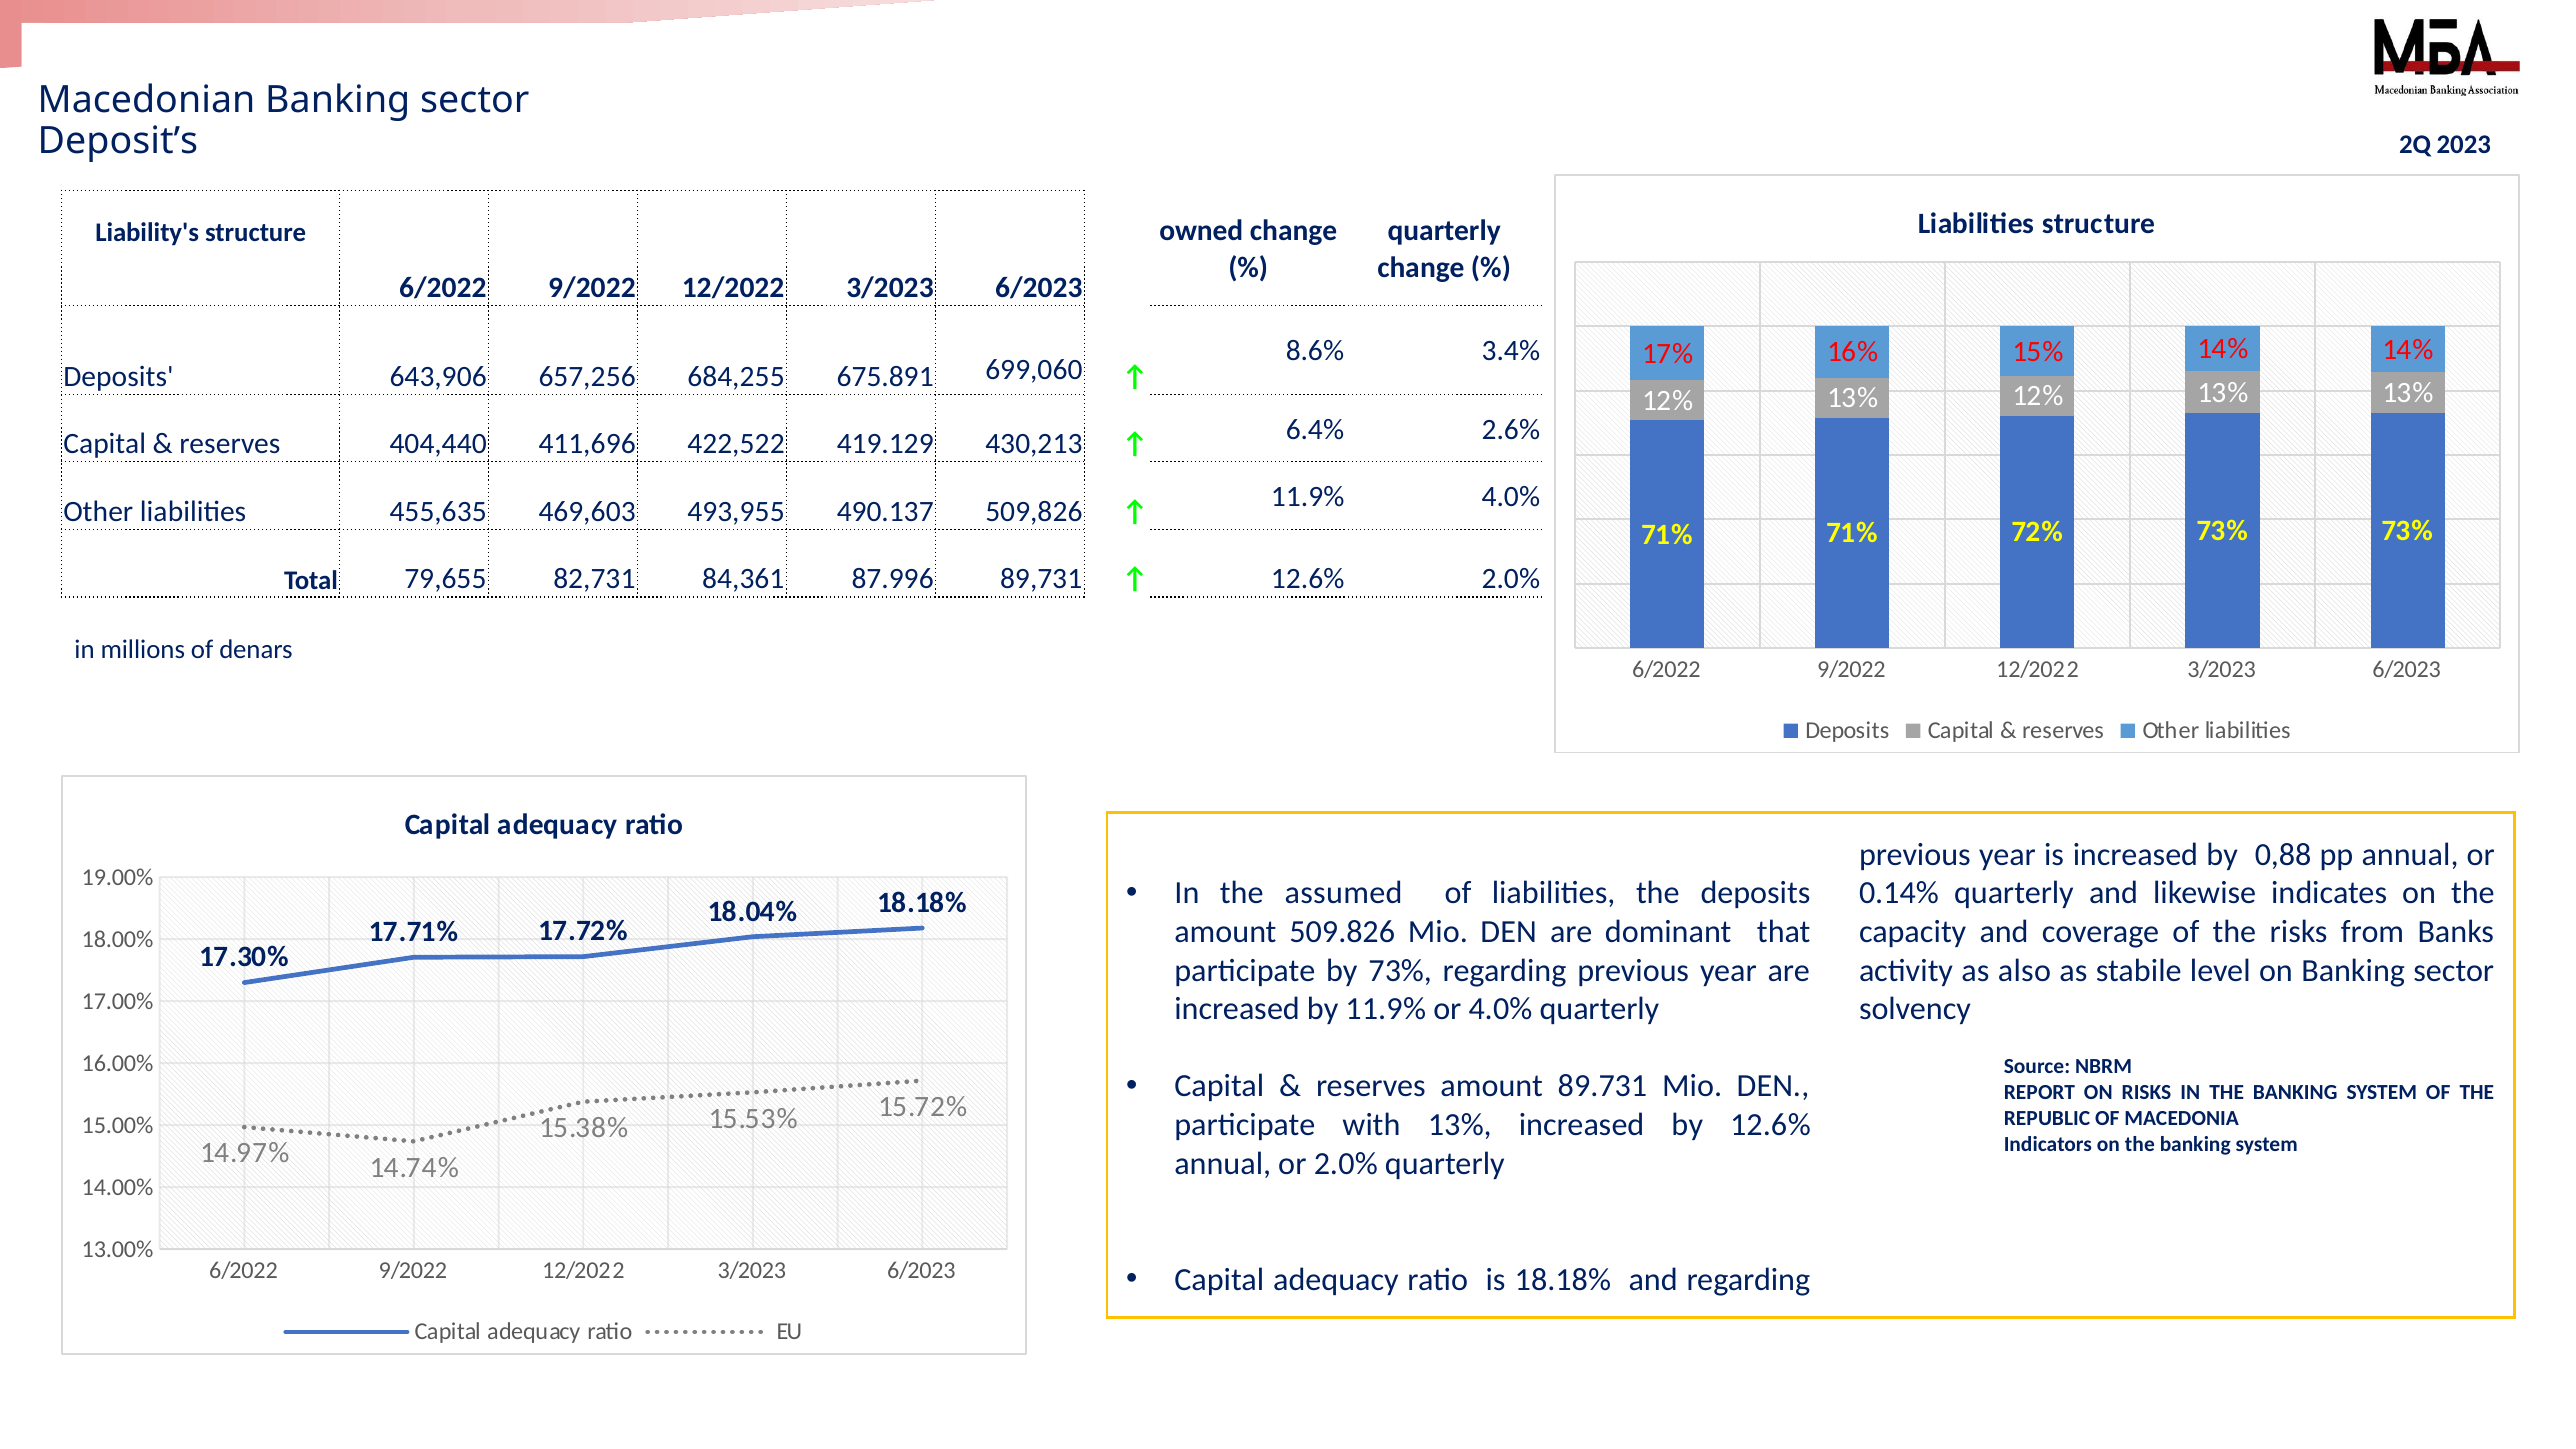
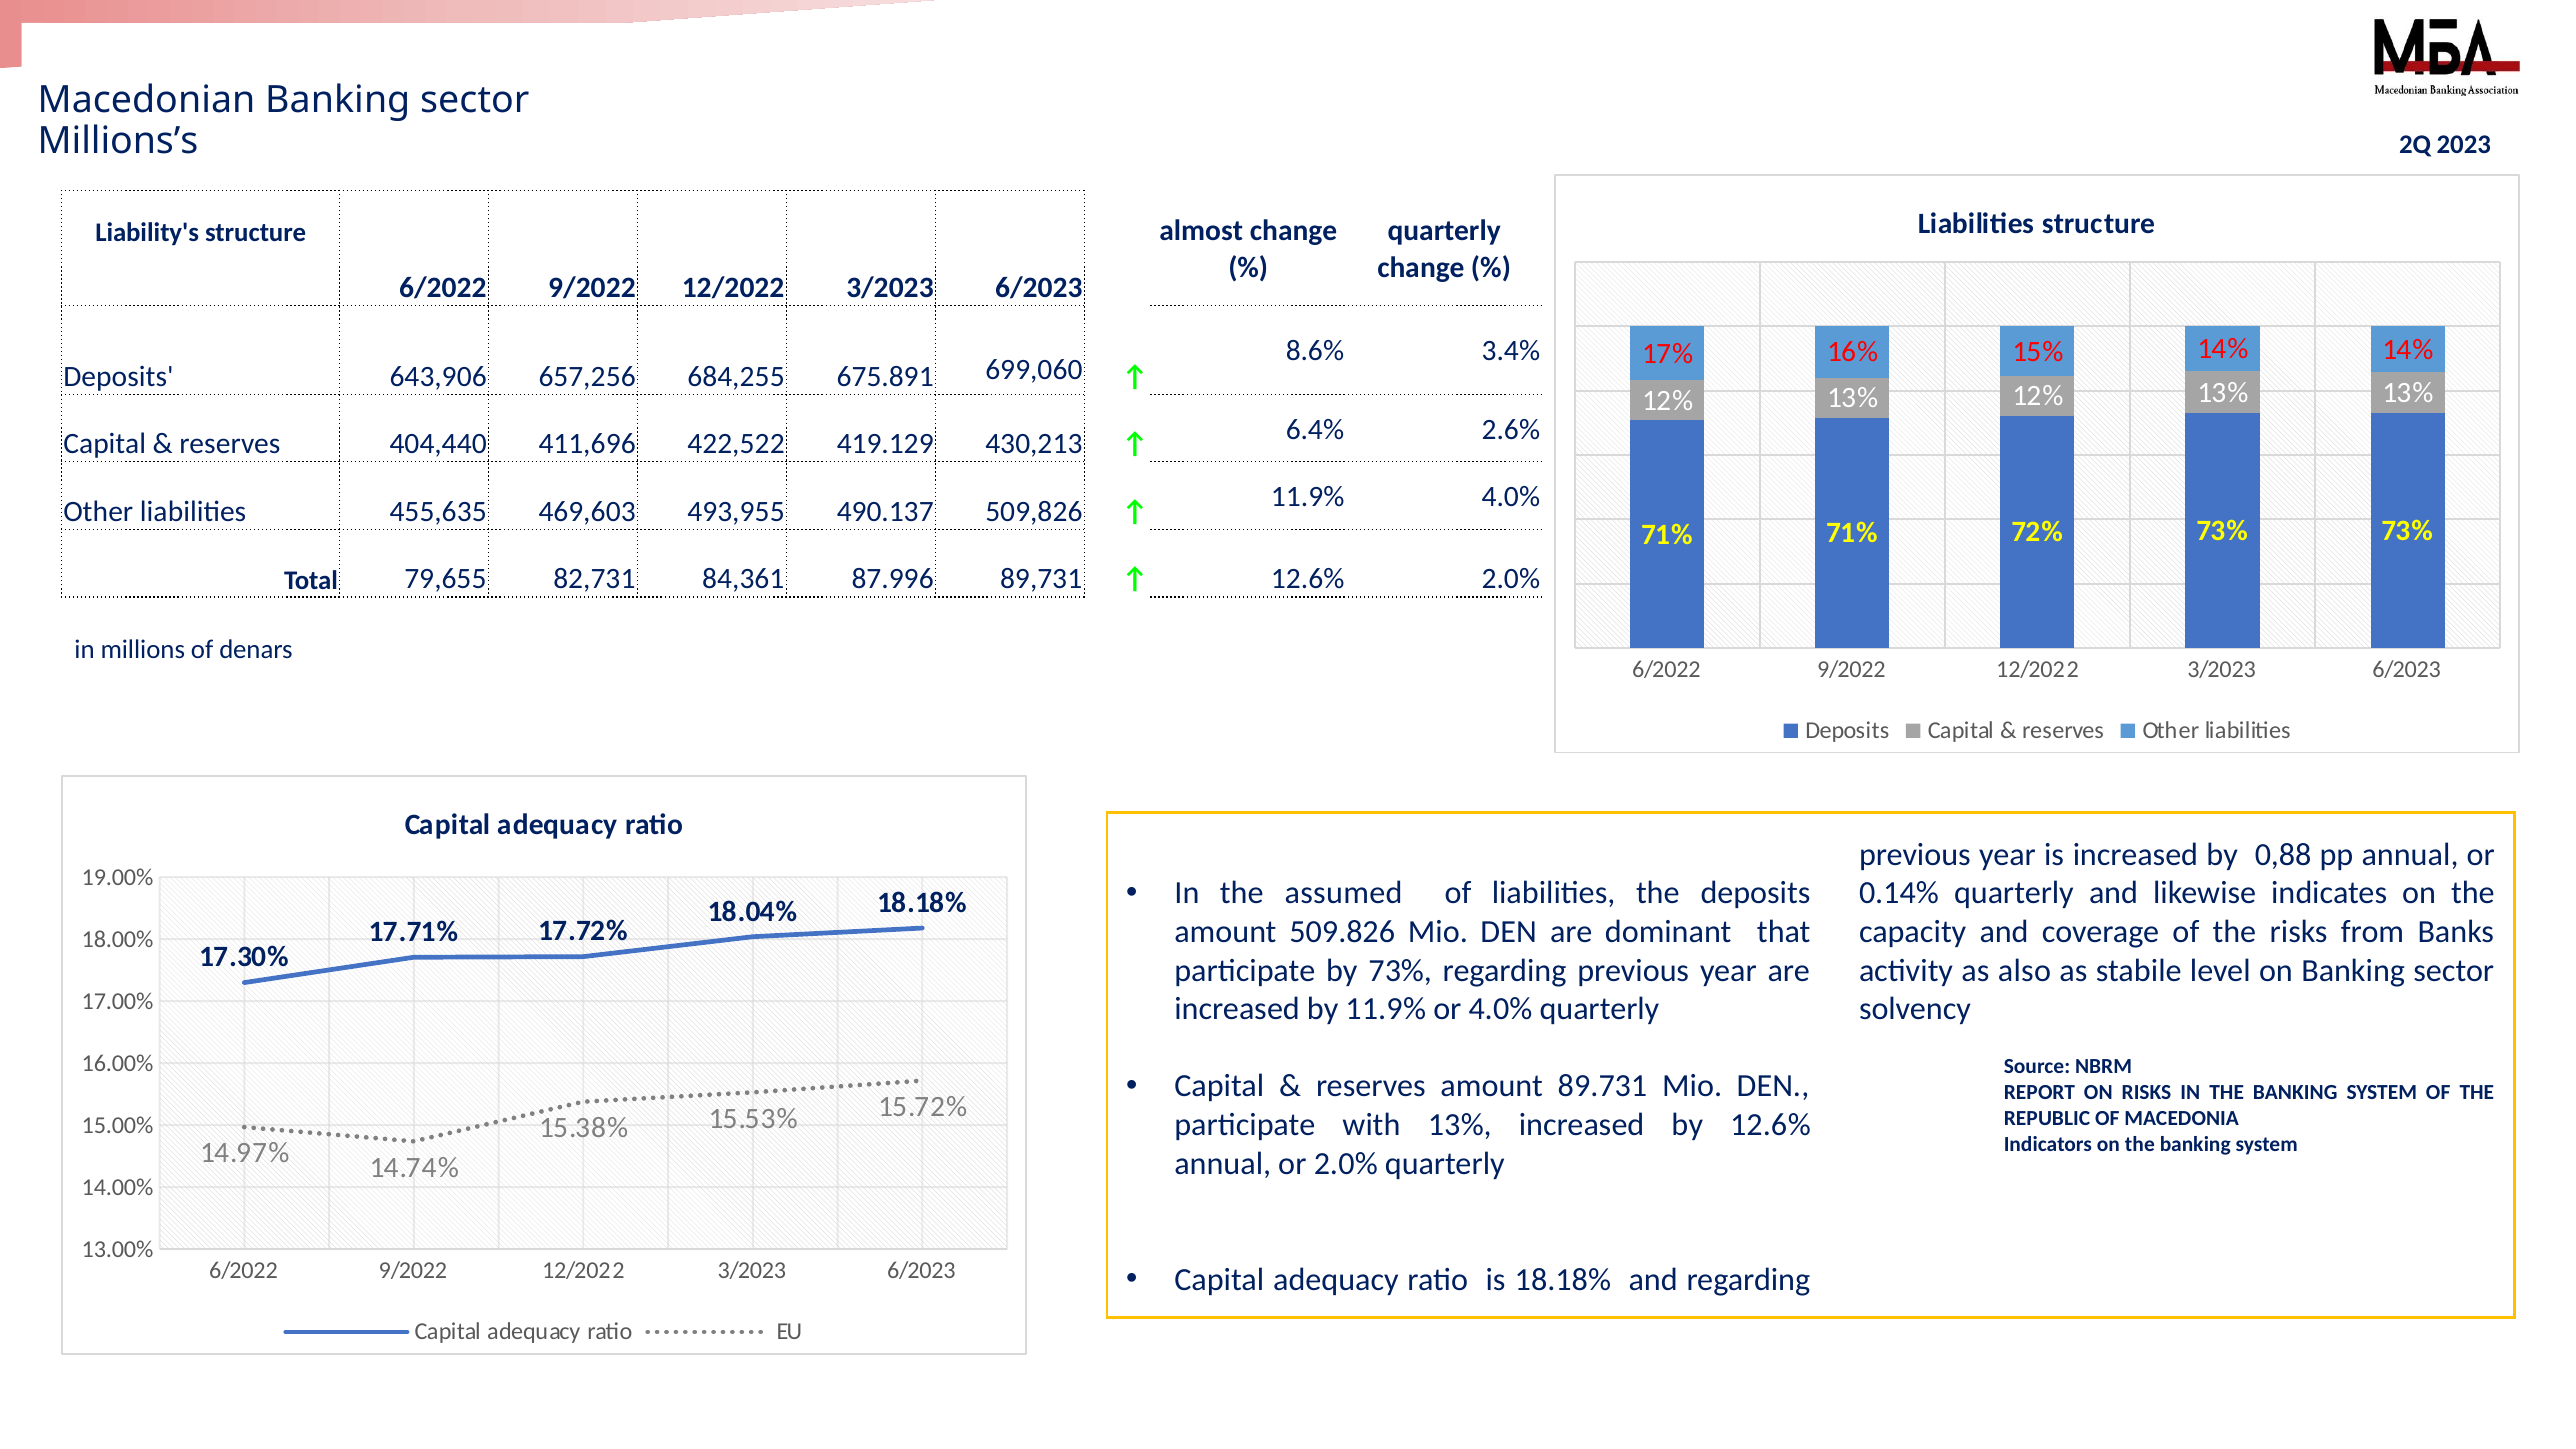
Deposit’s: Deposit’s -> Millions’s
owned: owned -> almost
